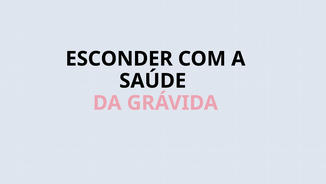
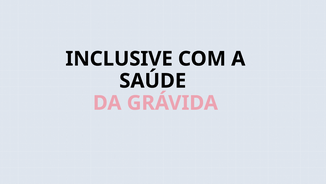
ESCONDER: ESCONDER -> INCLUSIVE
